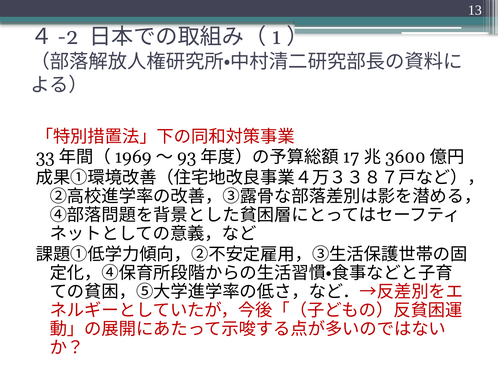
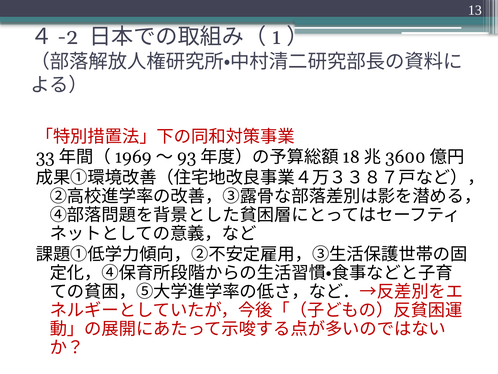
17: 17 -> 18
